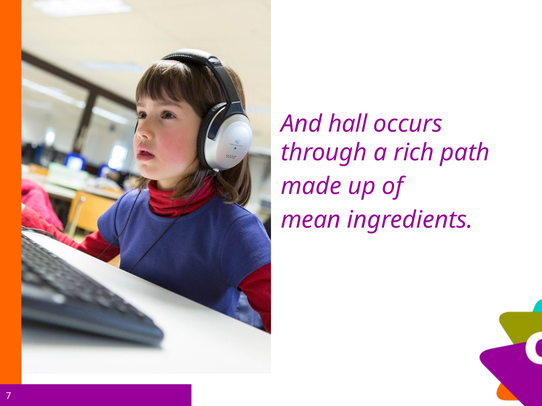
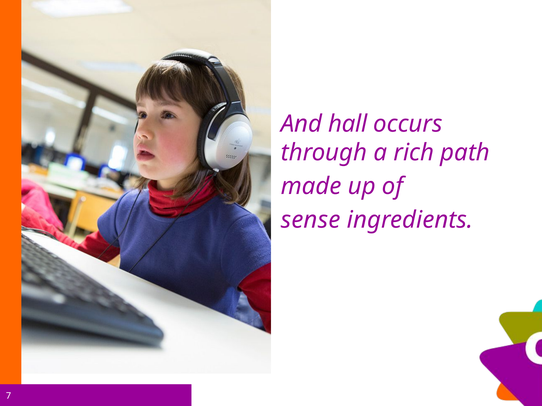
mean: mean -> sense
